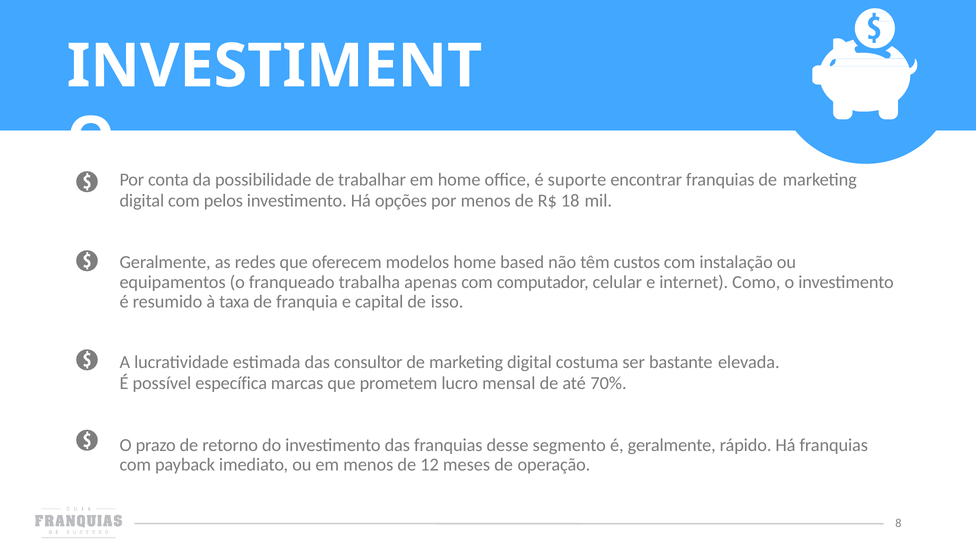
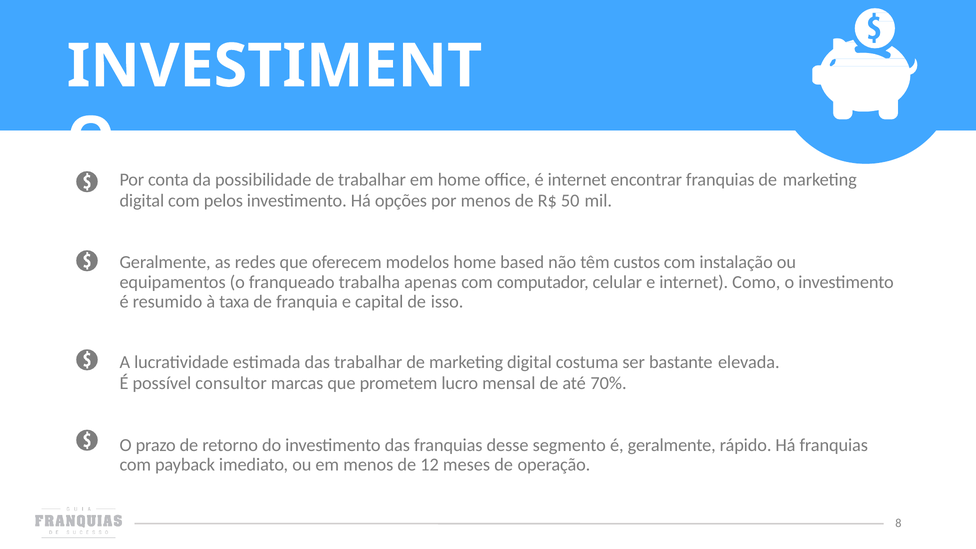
é suporte: suporte -> internet
18: 18 -> 50
das consultor: consultor -> trabalhar
específica: específica -> consultor
